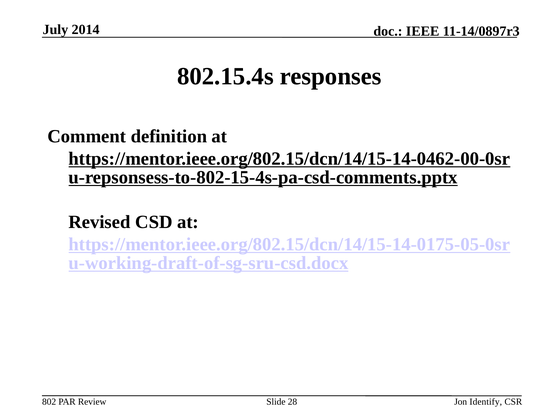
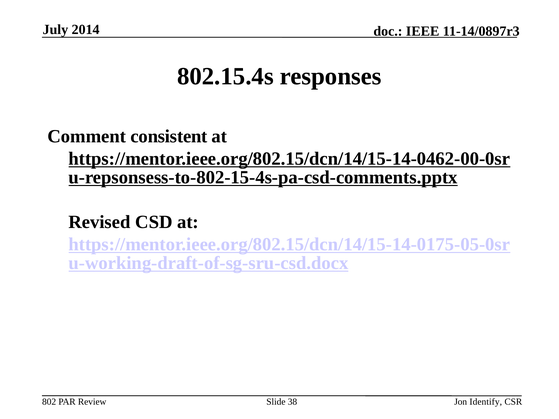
definition: definition -> consistent
28: 28 -> 38
